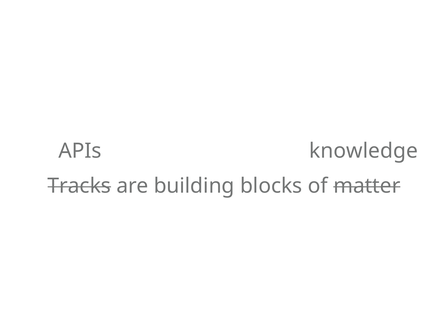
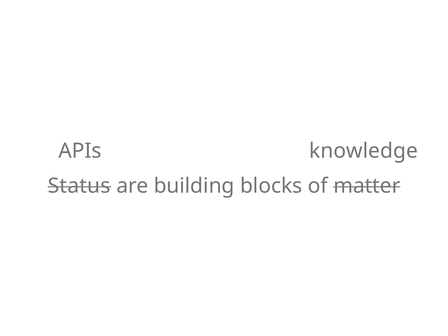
Tracks: Tracks -> Status
